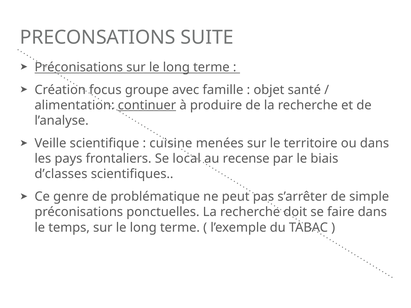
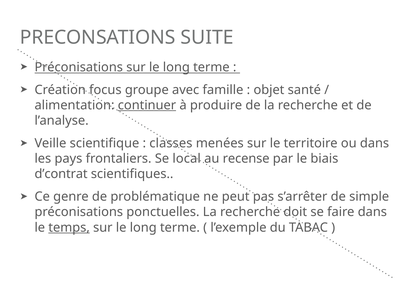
cuisine: cuisine -> classes
d’classes: d’classes -> d’contrat
temps underline: none -> present
